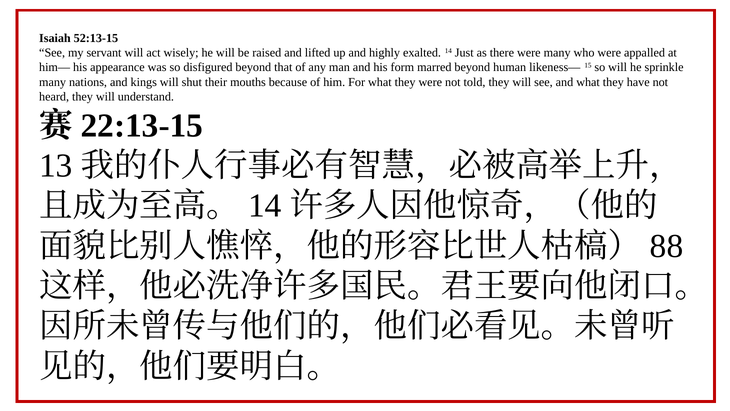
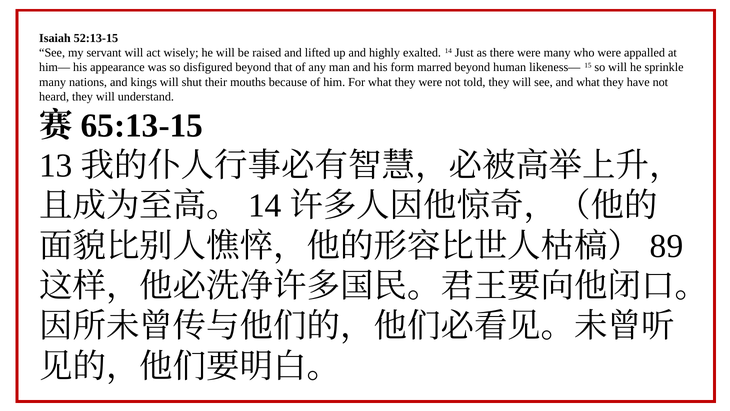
22:13-15: 22:13-15 -> 65:13-15
88: 88 -> 89
